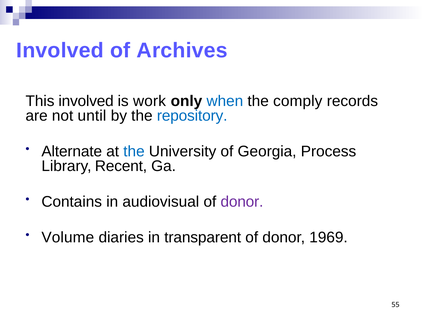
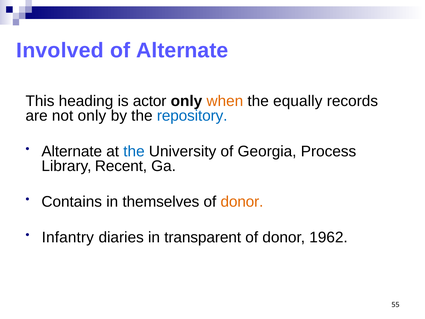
of Archives: Archives -> Alternate
This involved: involved -> heading
work: work -> actor
when colour: blue -> orange
comply: comply -> equally
not until: until -> only
audiovisual: audiovisual -> themselves
donor at (242, 202) colour: purple -> orange
Volume: Volume -> Infantry
1969: 1969 -> 1962
